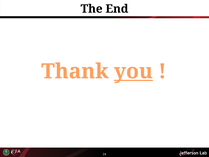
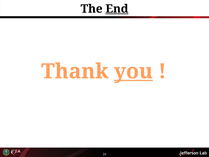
End underline: none -> present
